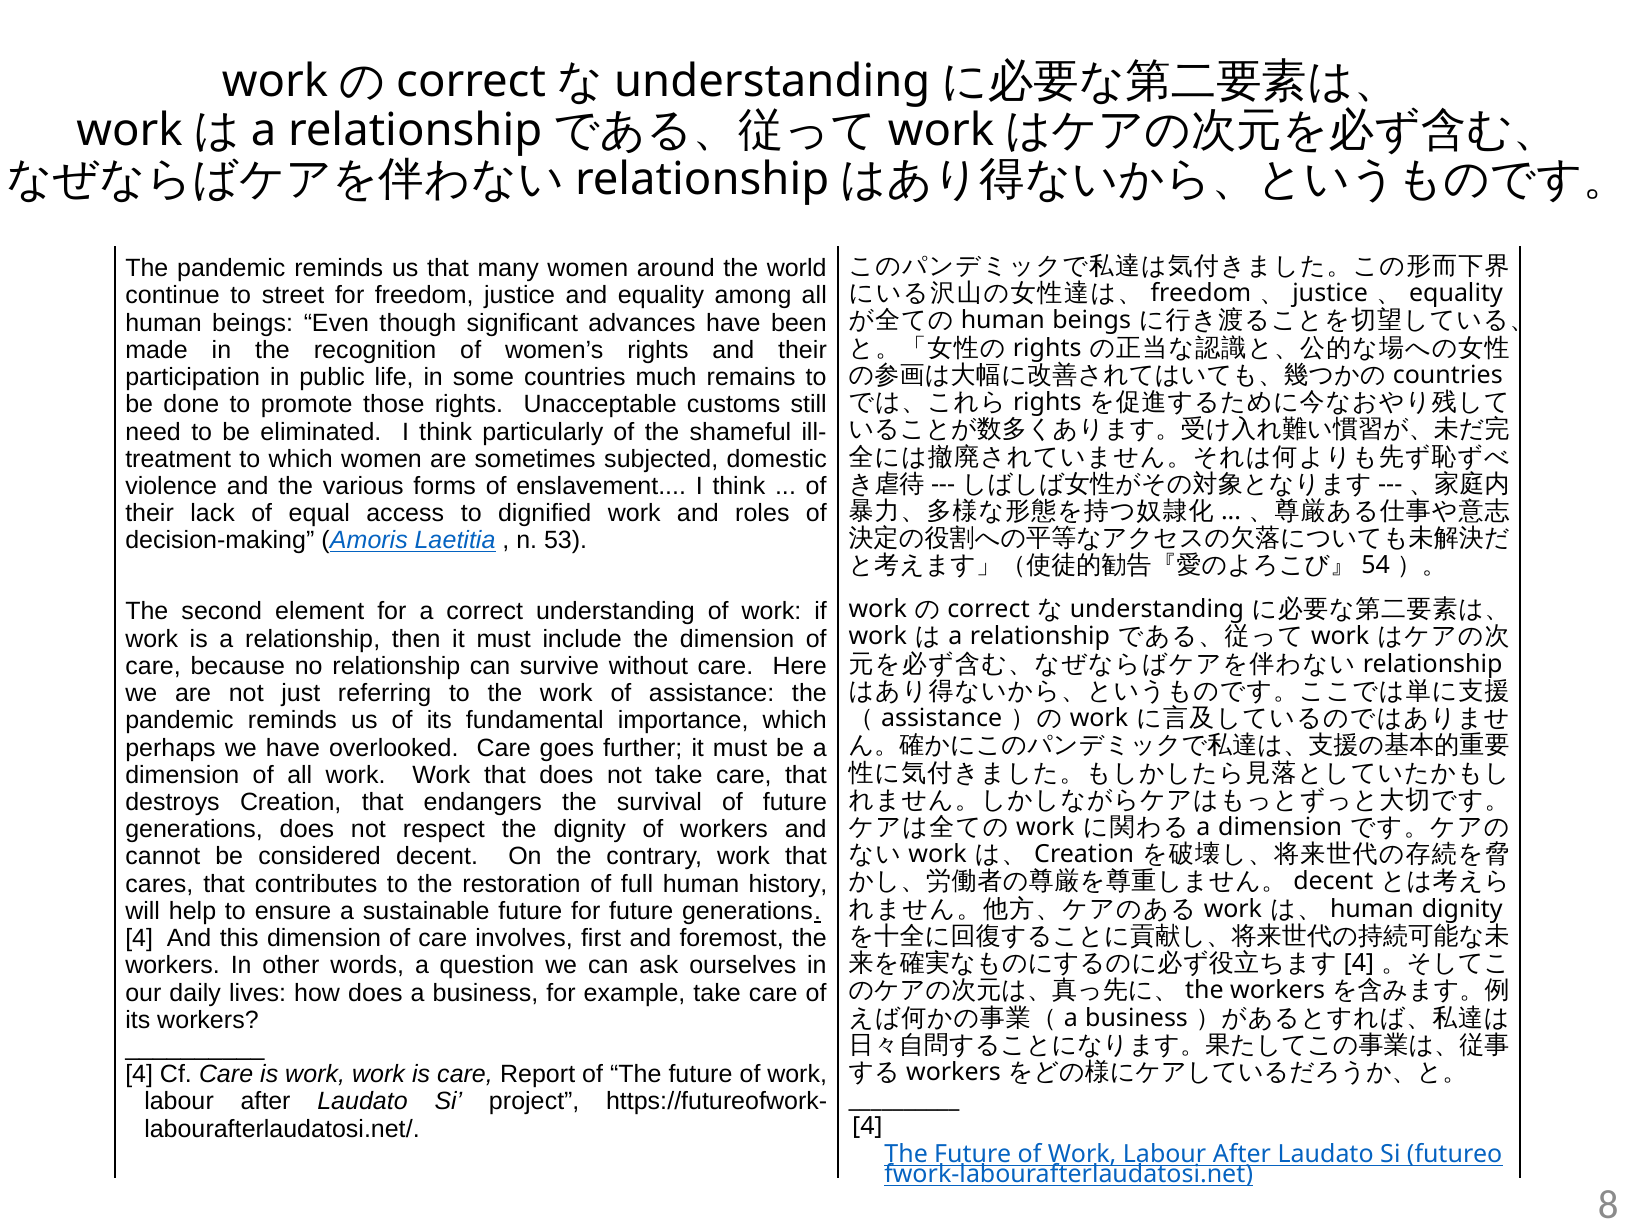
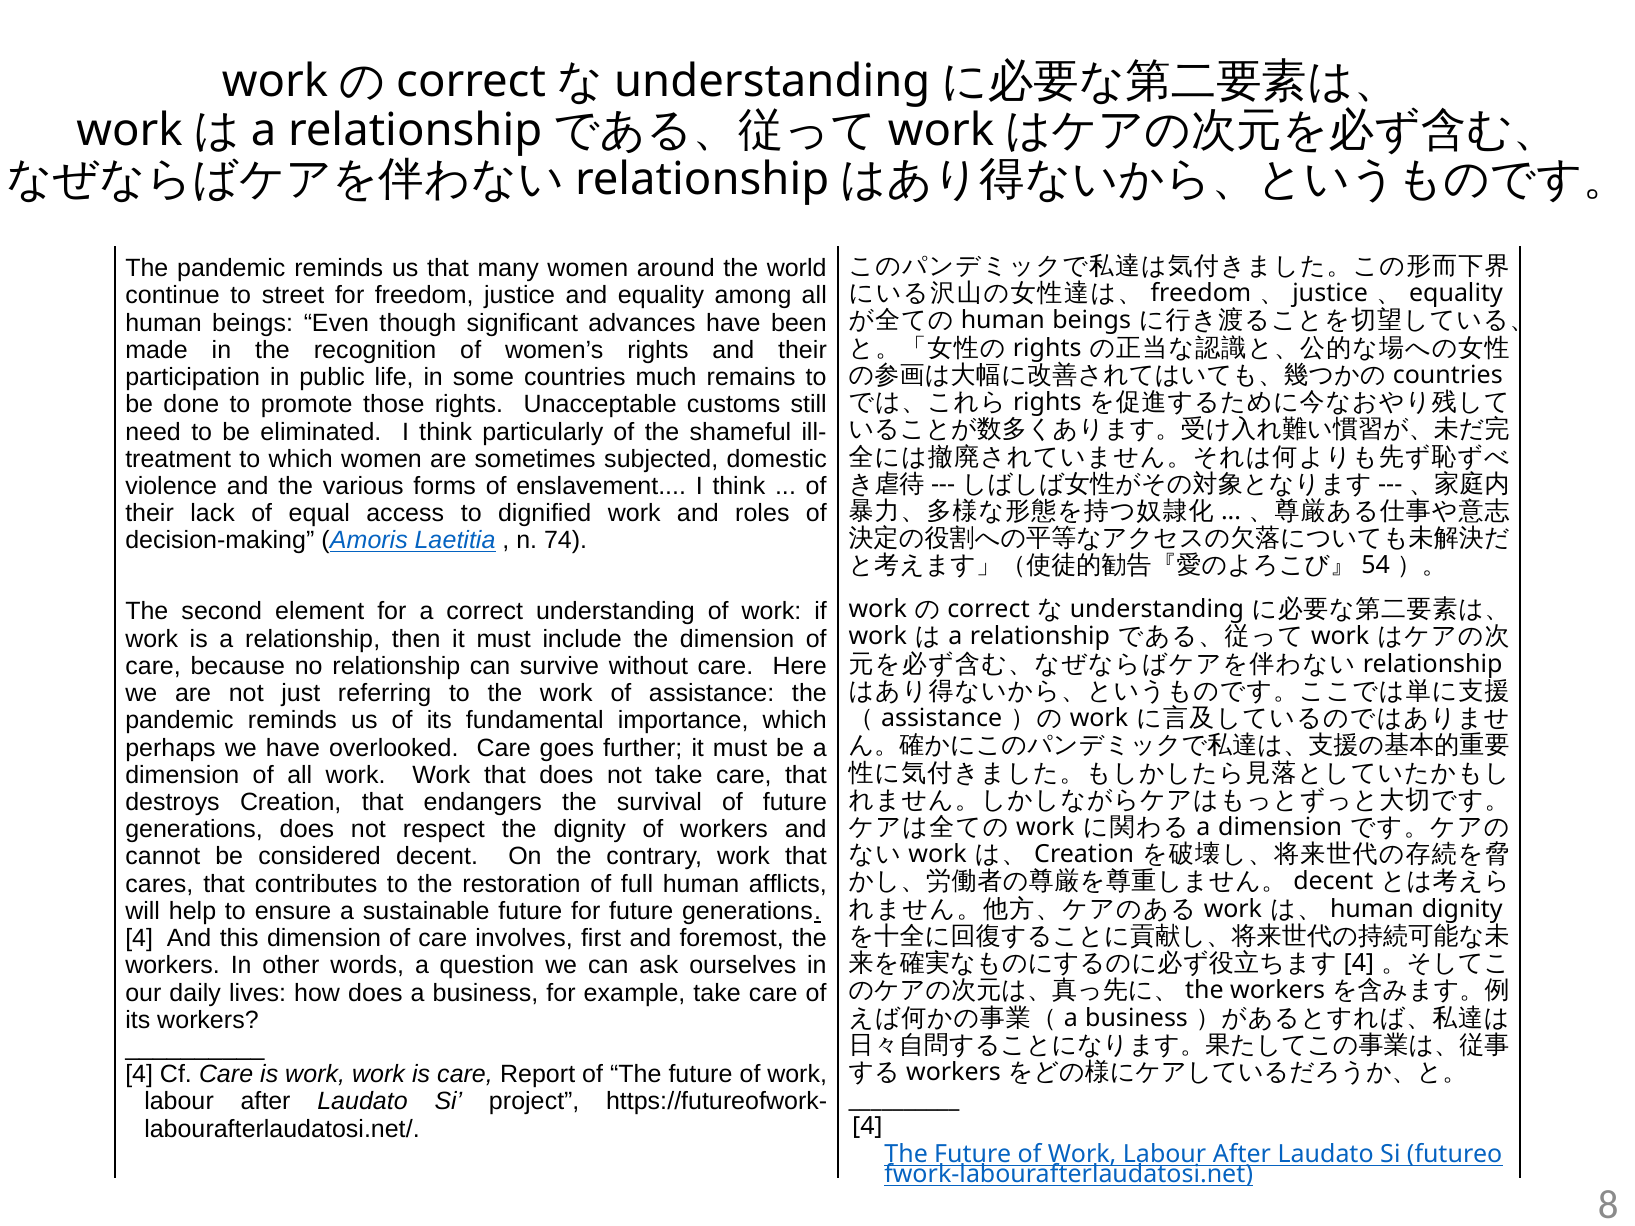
53: 53 -> 74
history: history -> afflicts
